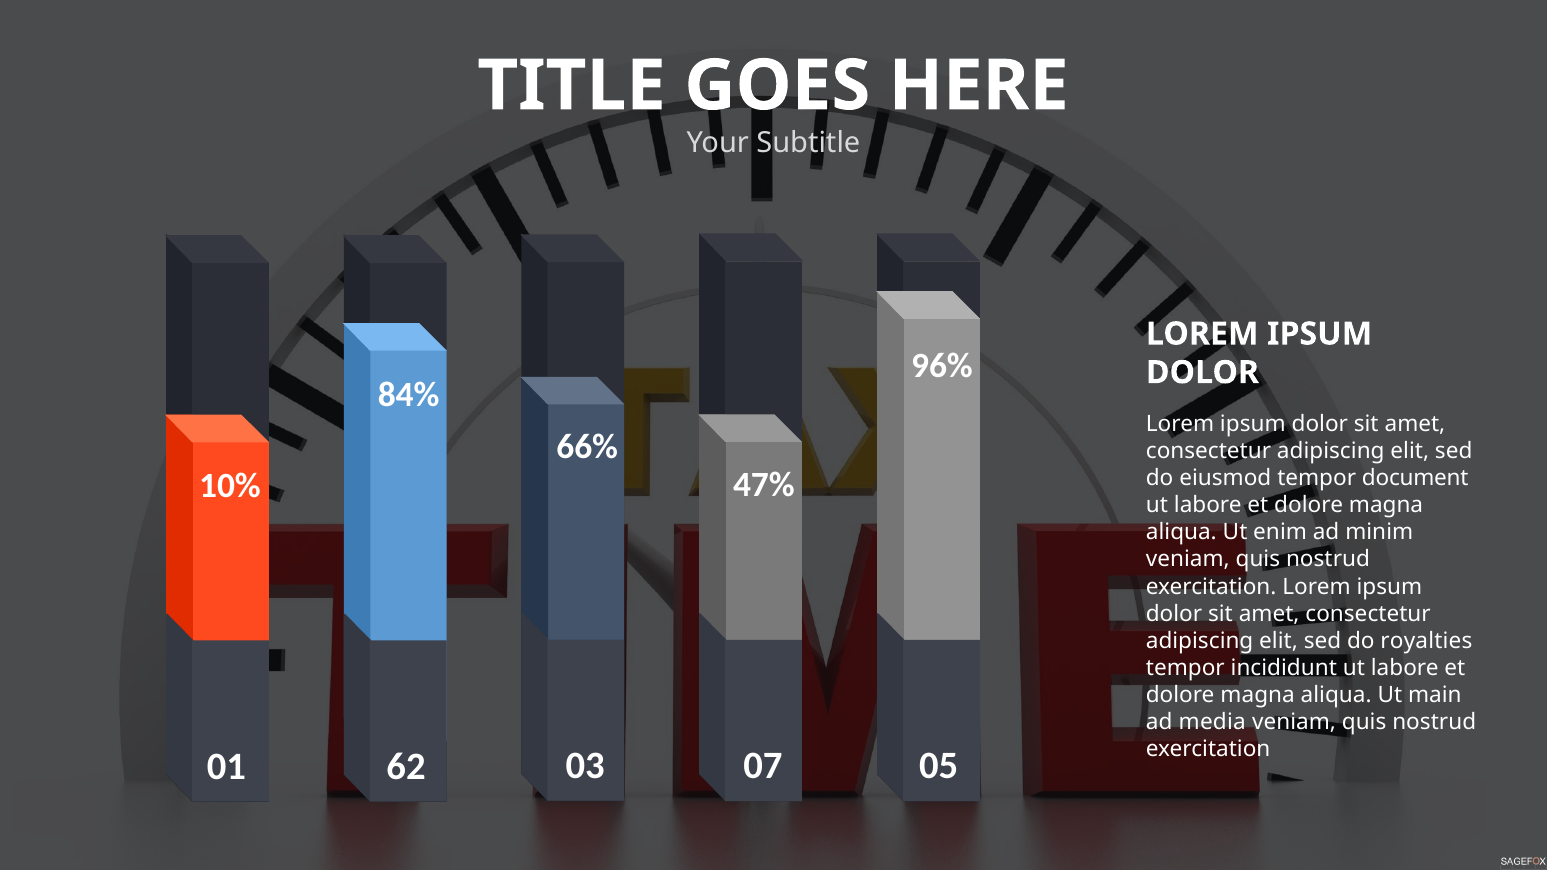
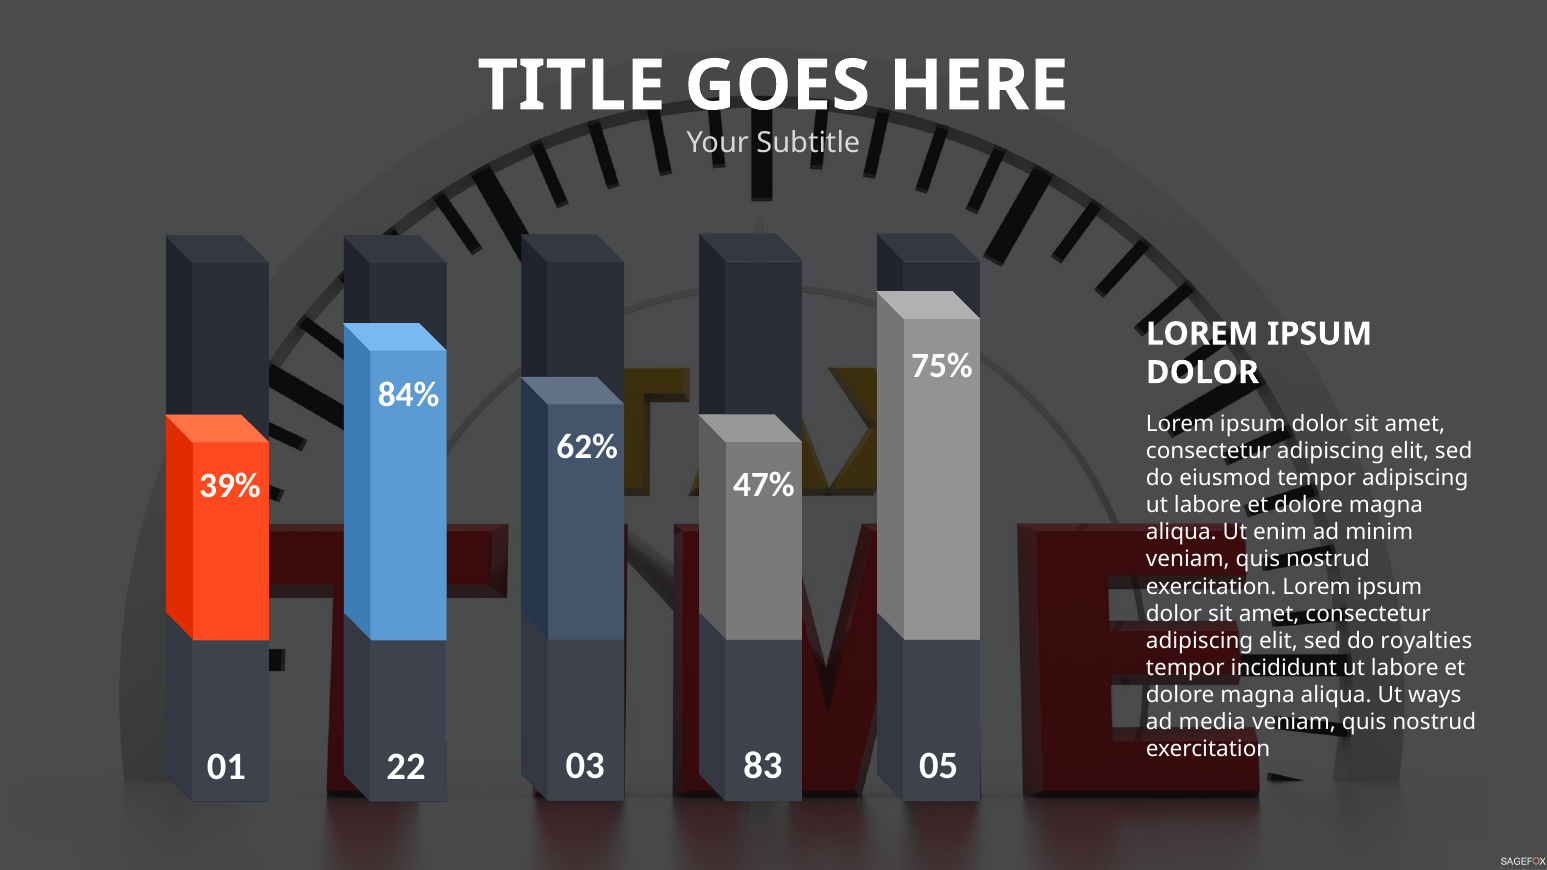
96%: 96% -> 75%
66%: 66% -> 62%
10%: 10% -> 39%
tempor document: document -> adipiscing
main: main -> ways
62: 62 -> 22
07: 07 -> 83
